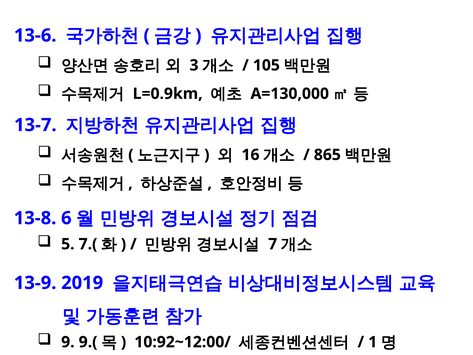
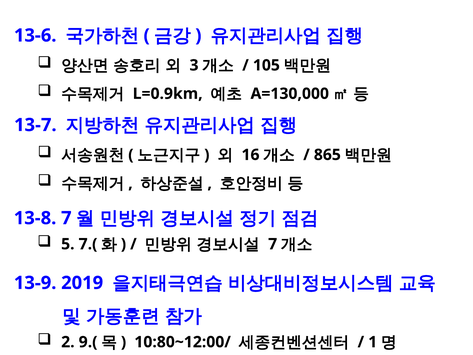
13-8 6: 6 -> 7
9: 9 -> 2
10:92~12:00/: 10:92~12:00/ -> 10:80~12:00/
